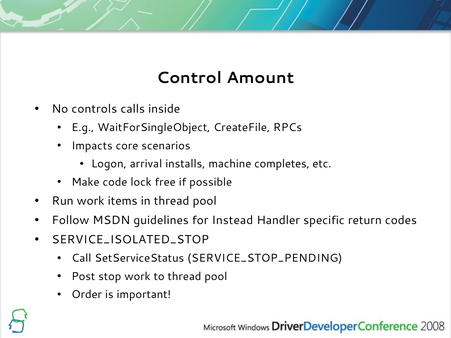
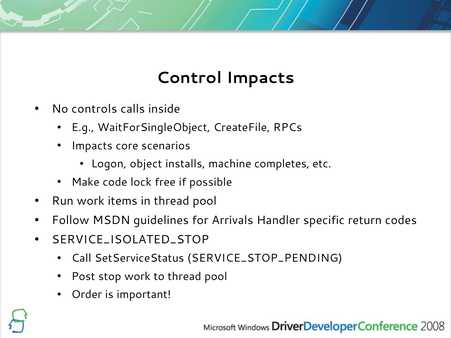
Control Amount: Amount -> Impacts
arrival: arrival -> object
Instead: Instead -> Arrivals
